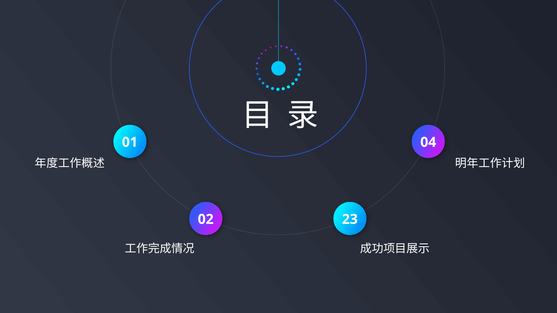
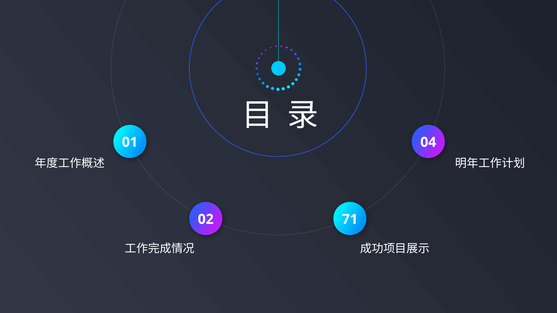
23: 23 -> 71
